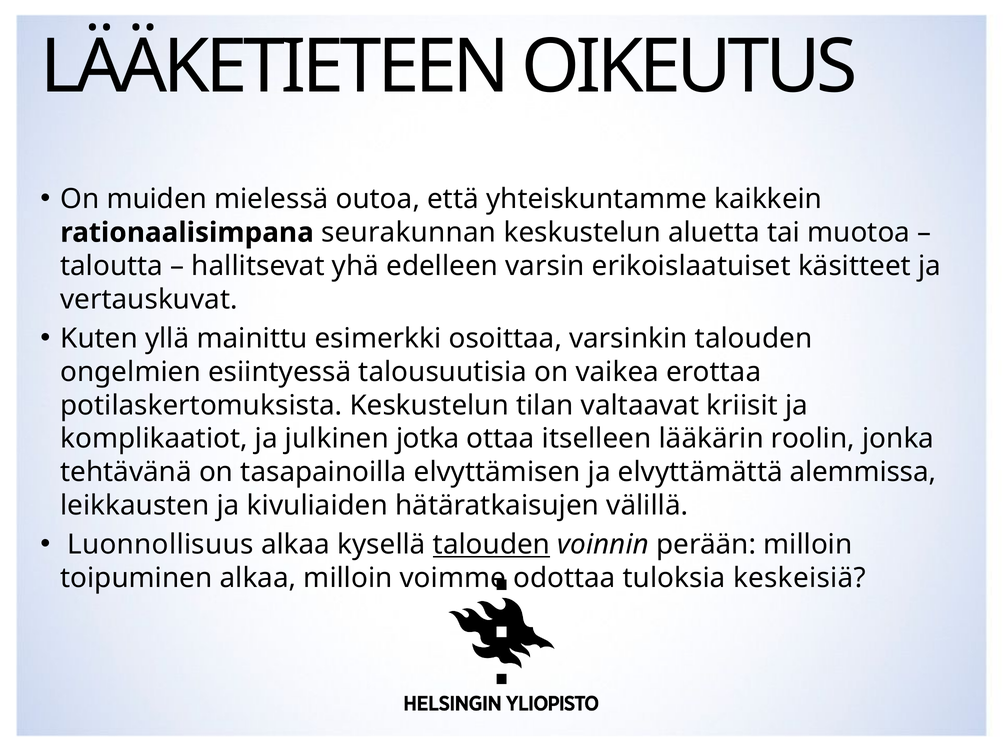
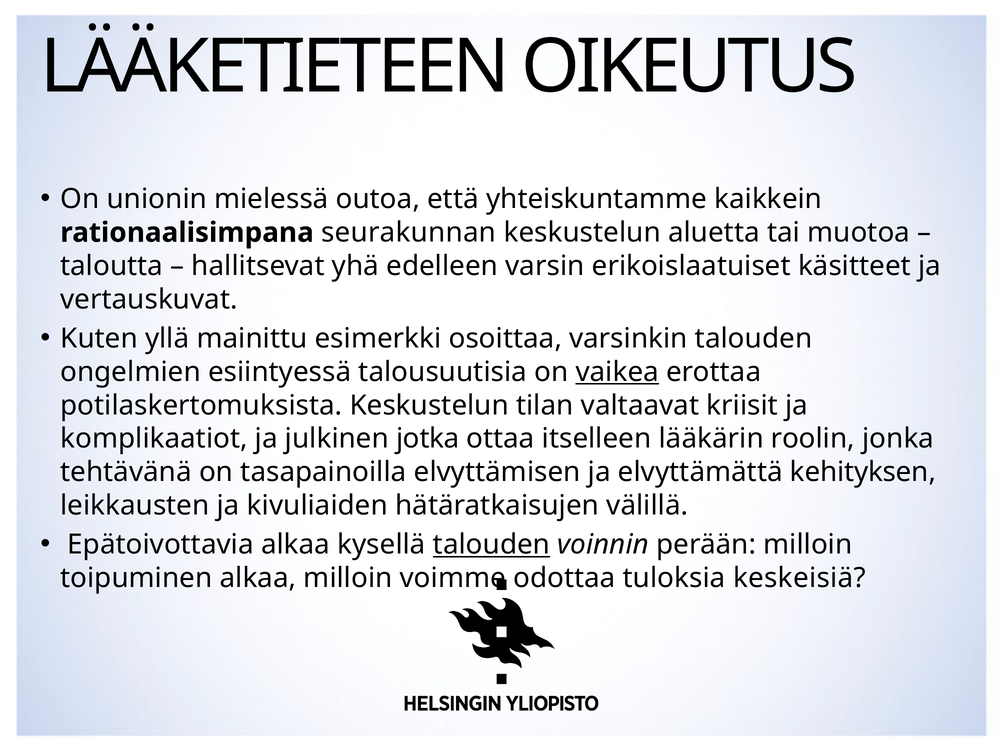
muiden: muiden -> unionin
vaikea underline: none -> present
alemmissa: alemmissa -> kehityksen
Luonnollisuus: Luonnollisuus -> Epätoivottavia
